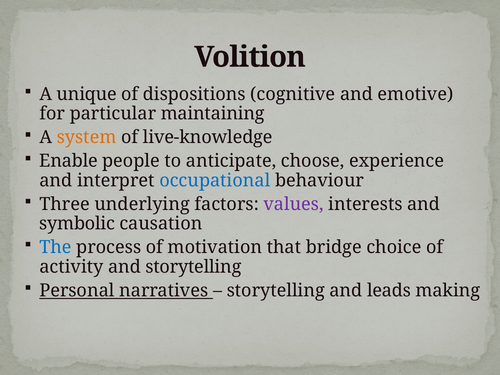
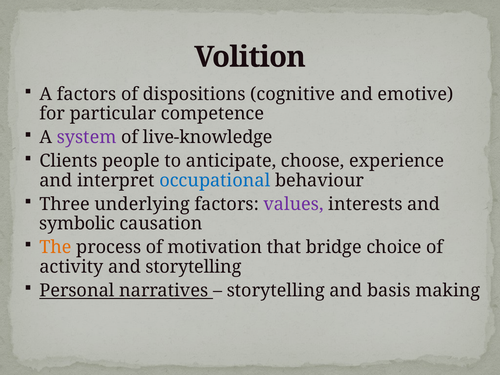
A unique: unique -> factors
maintaining: maintaining -> competence
system colour: orange -> purple
Enable: Enable -> Clients
The colour: blue -> orange
leads: leads -> basis
